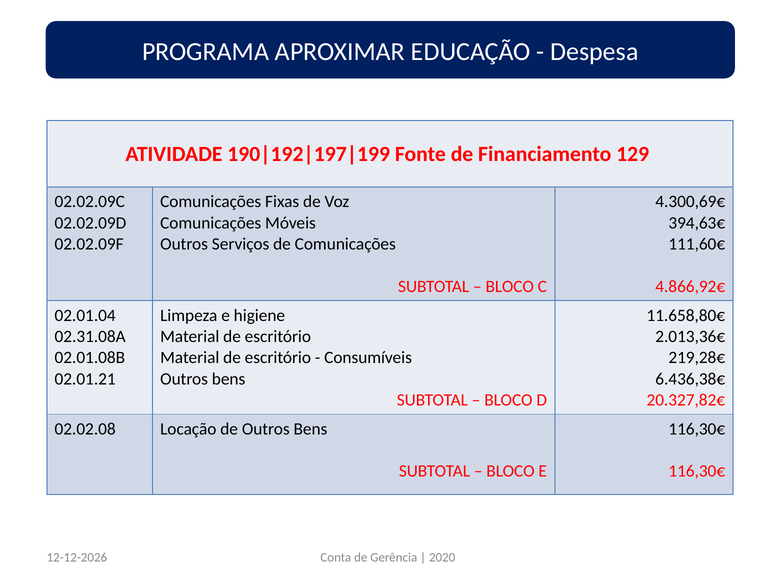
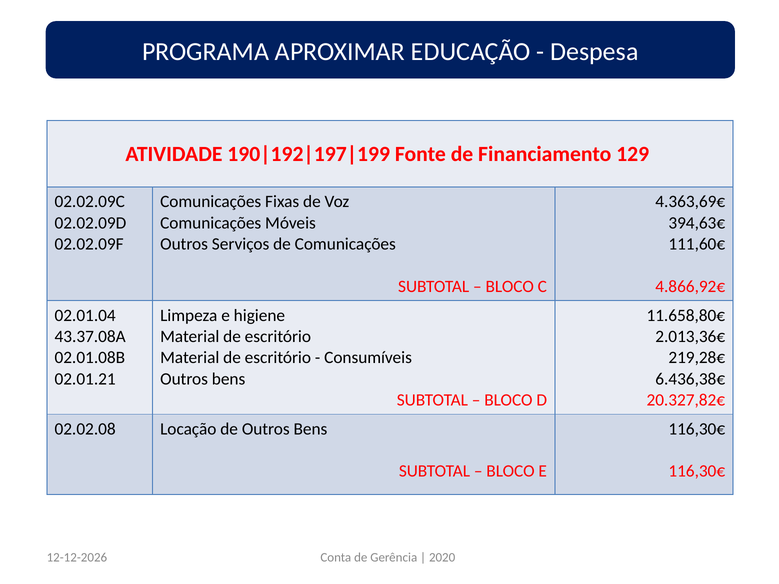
4.300,69€: 4.300,69€ -> 4.363,69€
02.31.08A: 02.31.08A -> 43.37.08A
